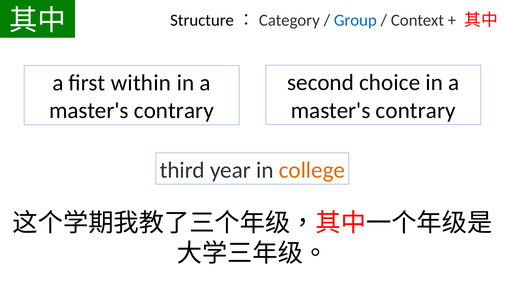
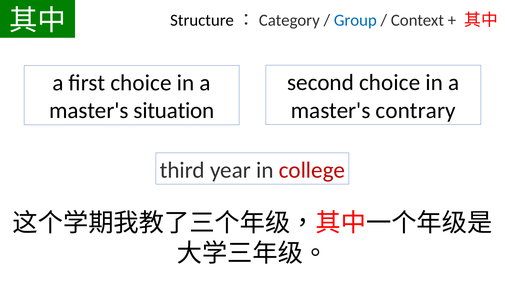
first within: within -> choice
contrary at (174, 111): contrary -> situation
college colour: orange -> red
